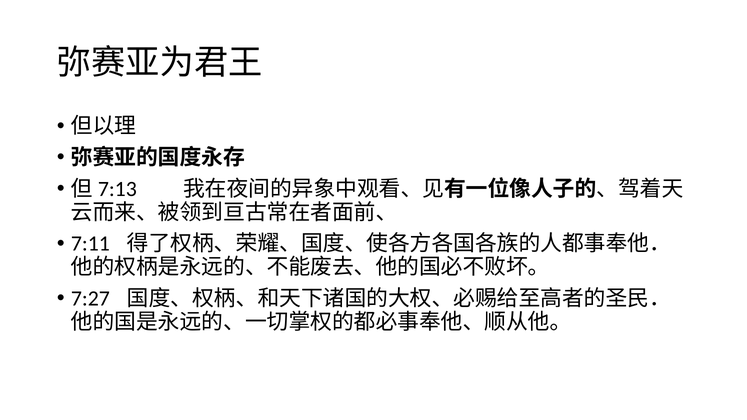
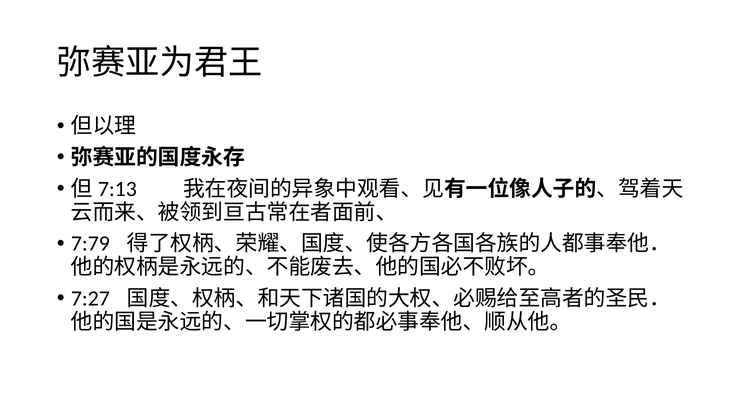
7:11: 7:11 -> 7:79
